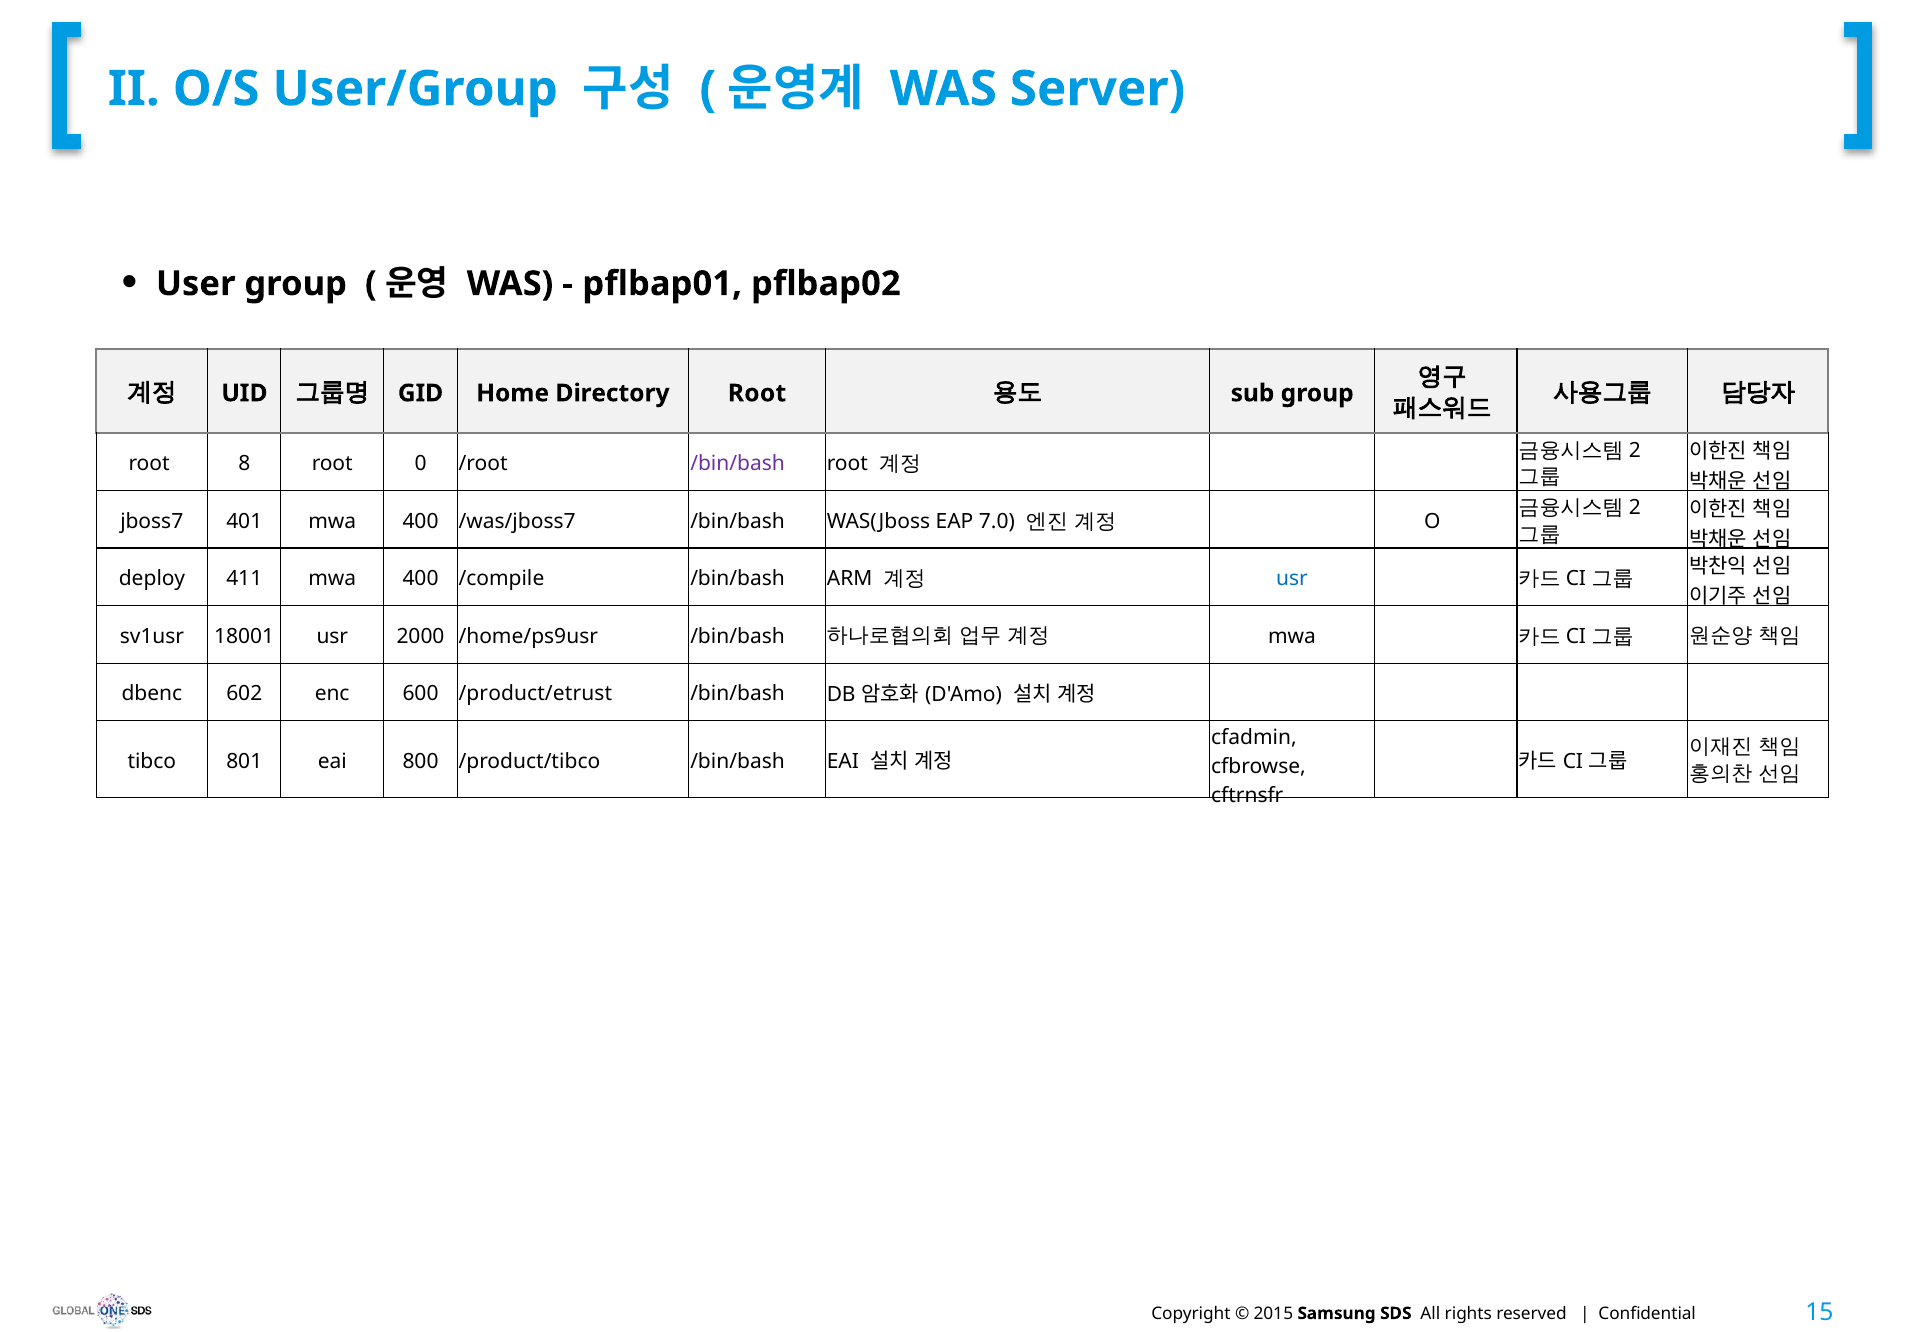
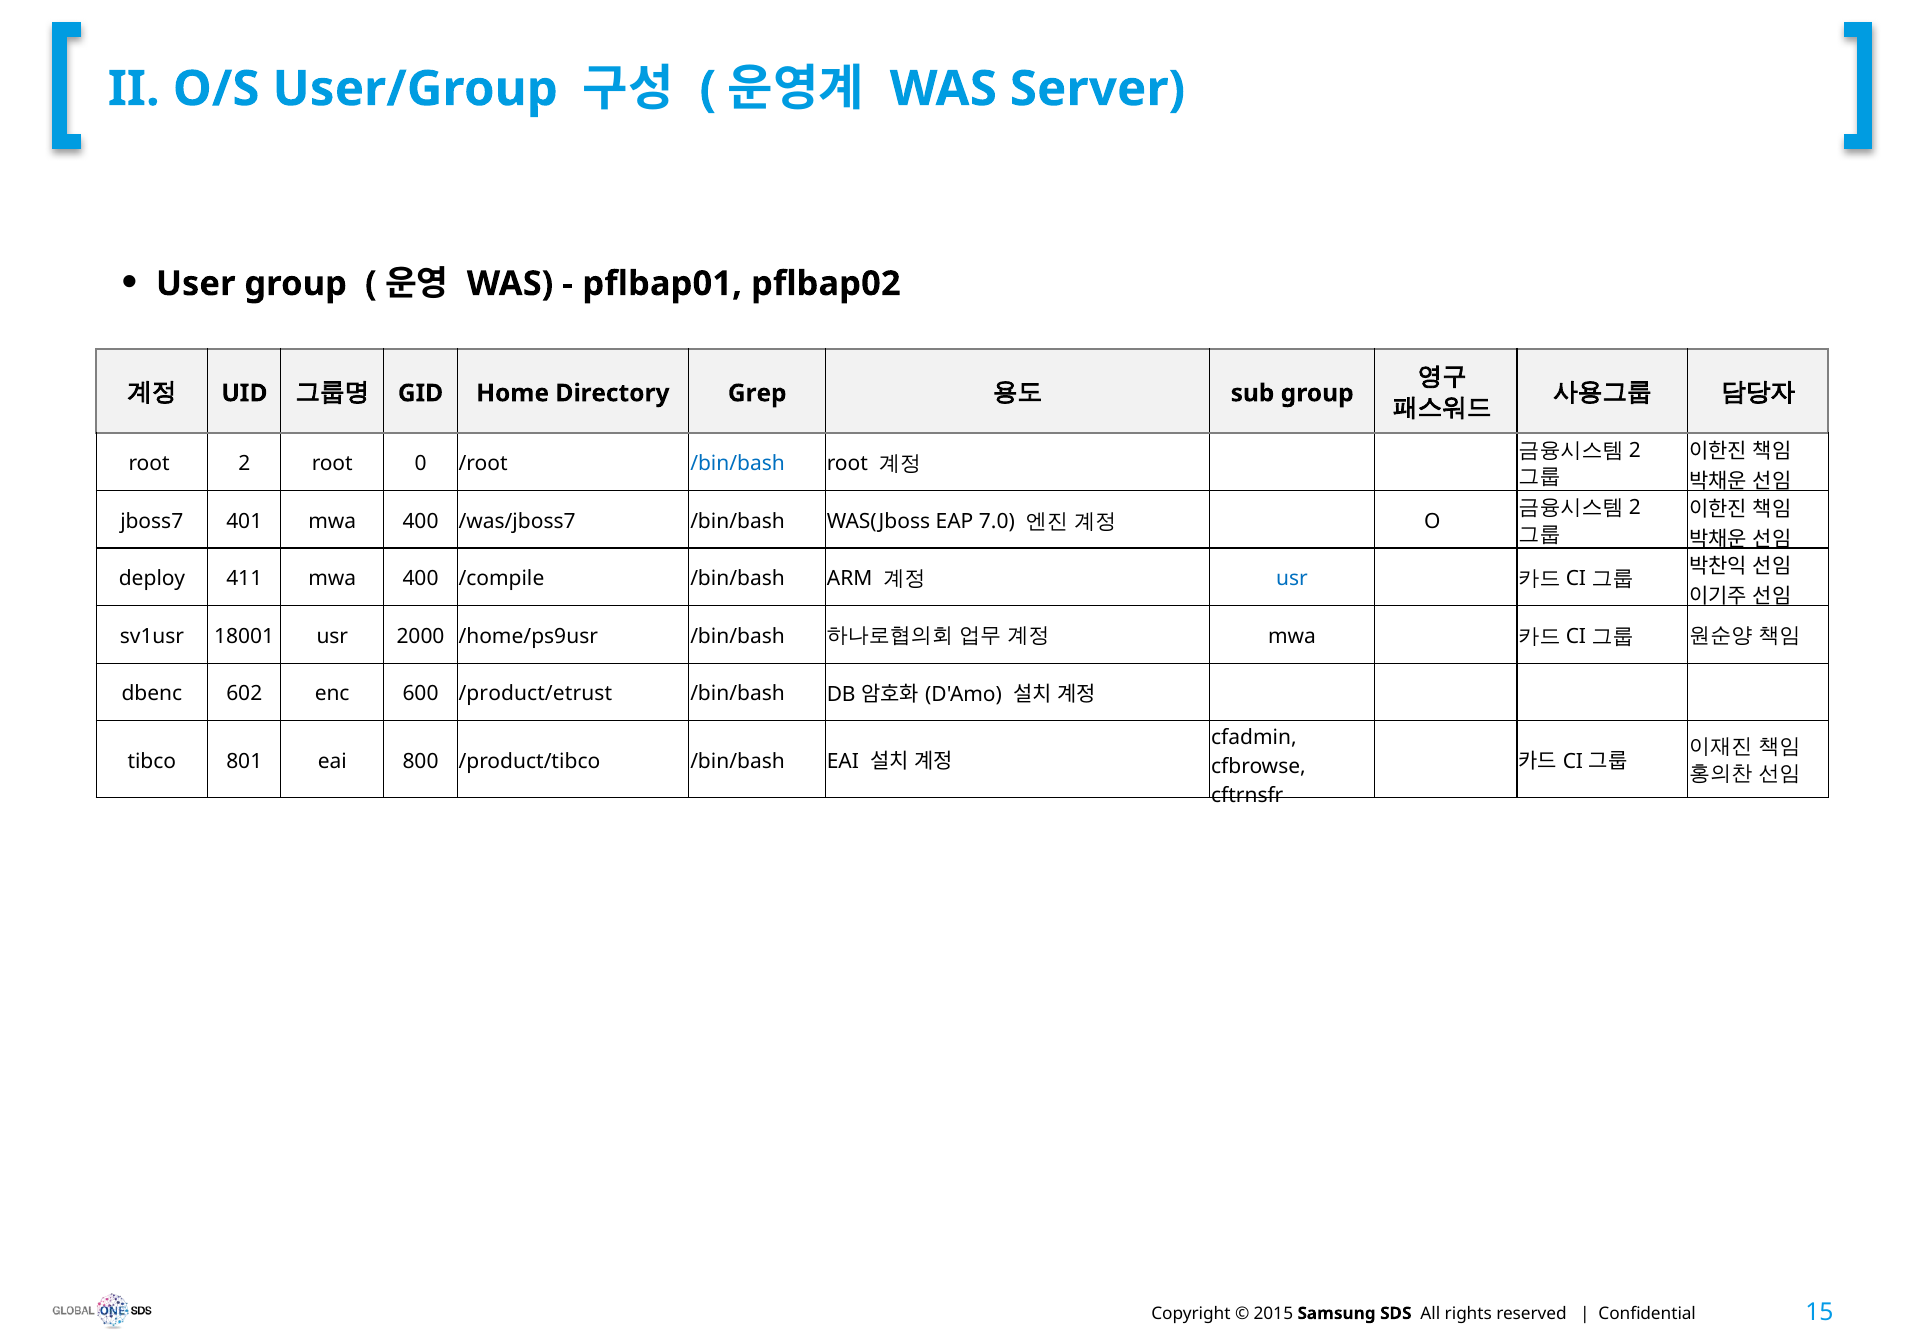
Directory Root: Root -> Grep
root 8: 8 -> 2
/bin/bash at (738, 464) colour: purple -> blue
